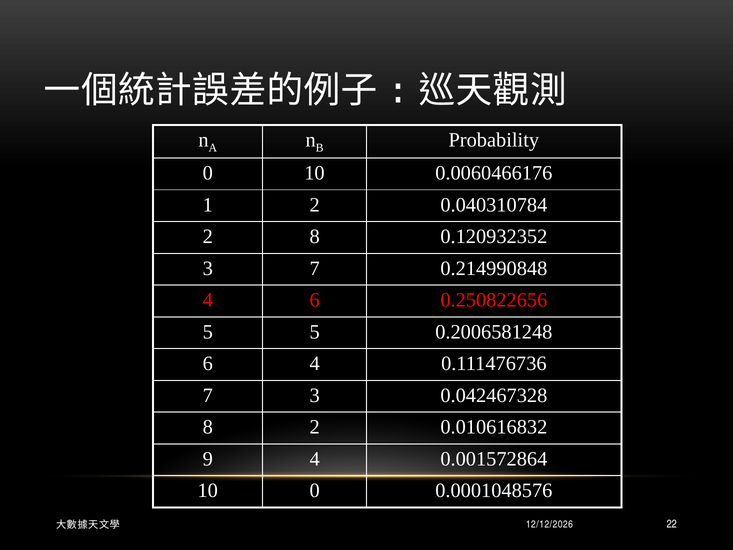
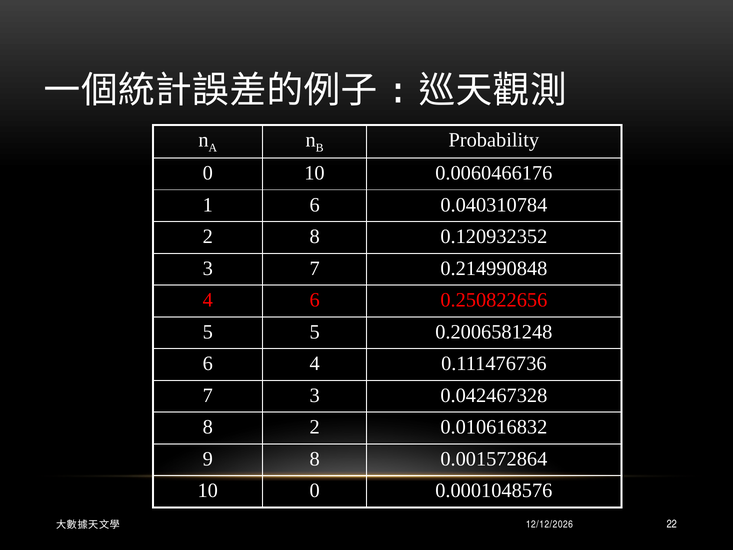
1 2: 2 -> 6
9 4: 4 -> 8
